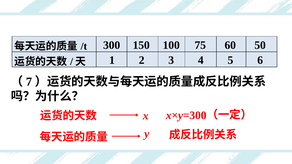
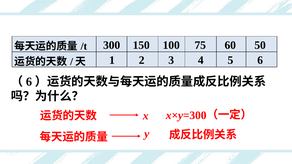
7 at (29, 82): 7 -> 6
